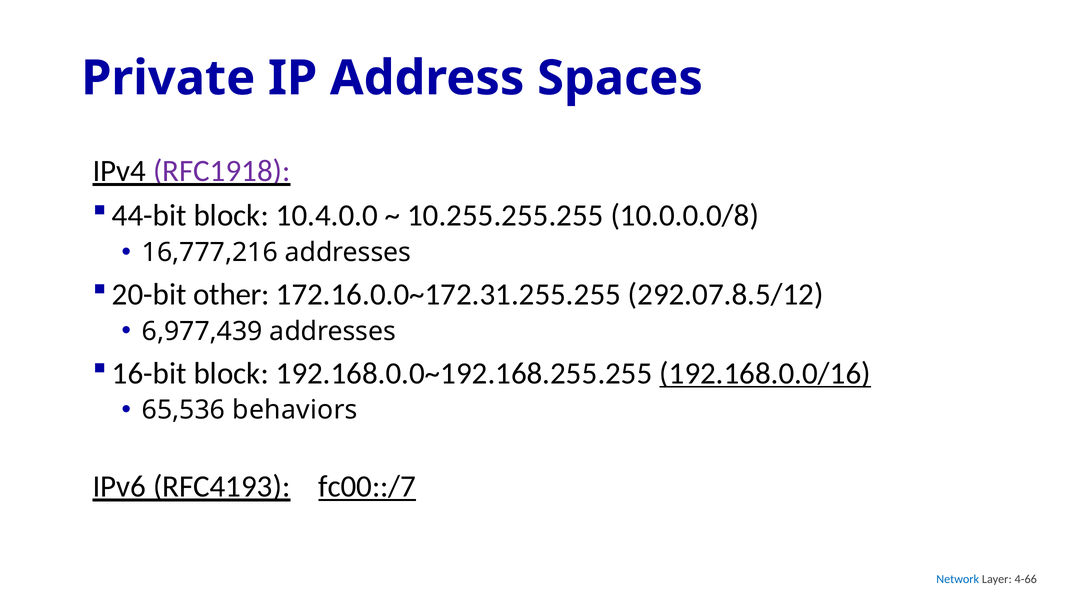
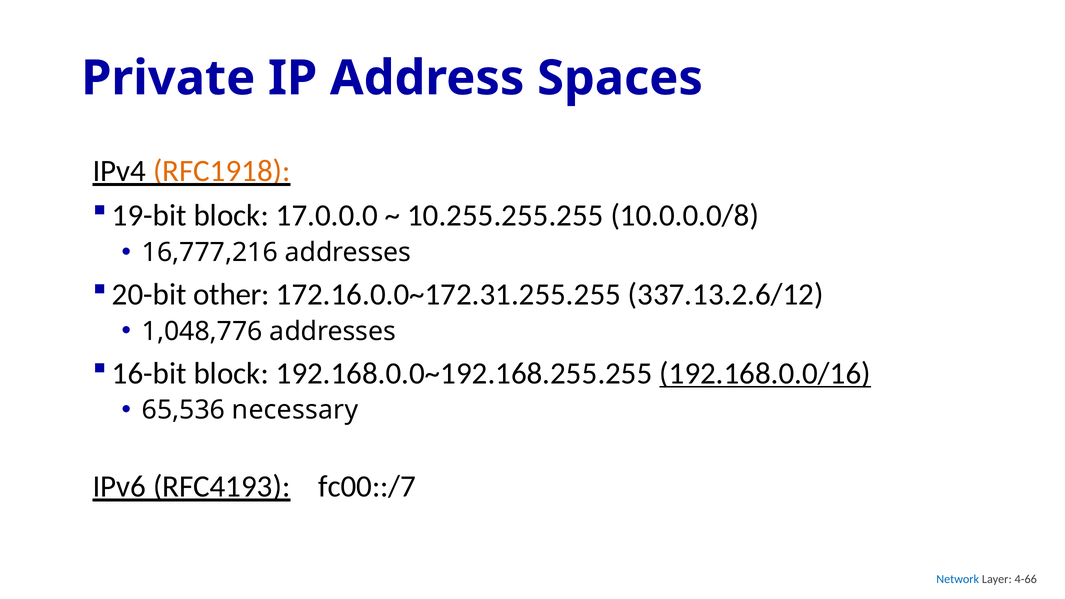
RFC1918 colour: purple -> orange
44-bit: 44-bit -> 19-bit
10.4.0.0: 10.4.0.0 -> 17.0.0.0
292.07.8.5/12: 292.07.8.5/12 -> 337.13.2.6/12
6,977,439: 6,977,439 -> 1,048,776
behaviors: behaviors -> necessary
fc00::/7 underline: present -> none
